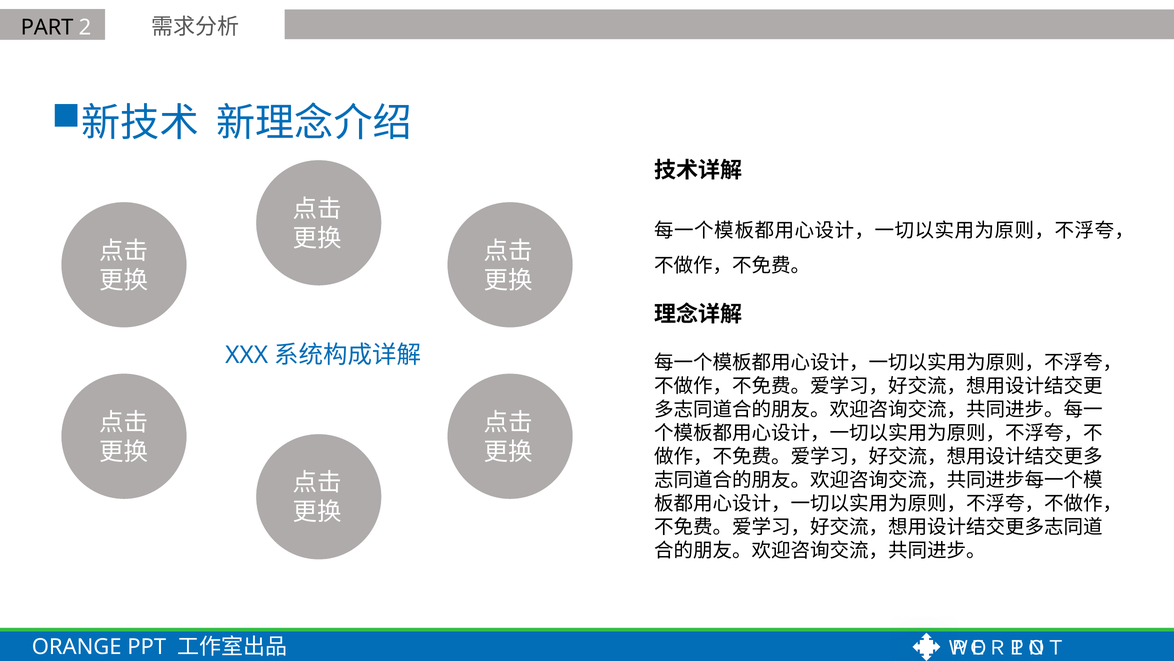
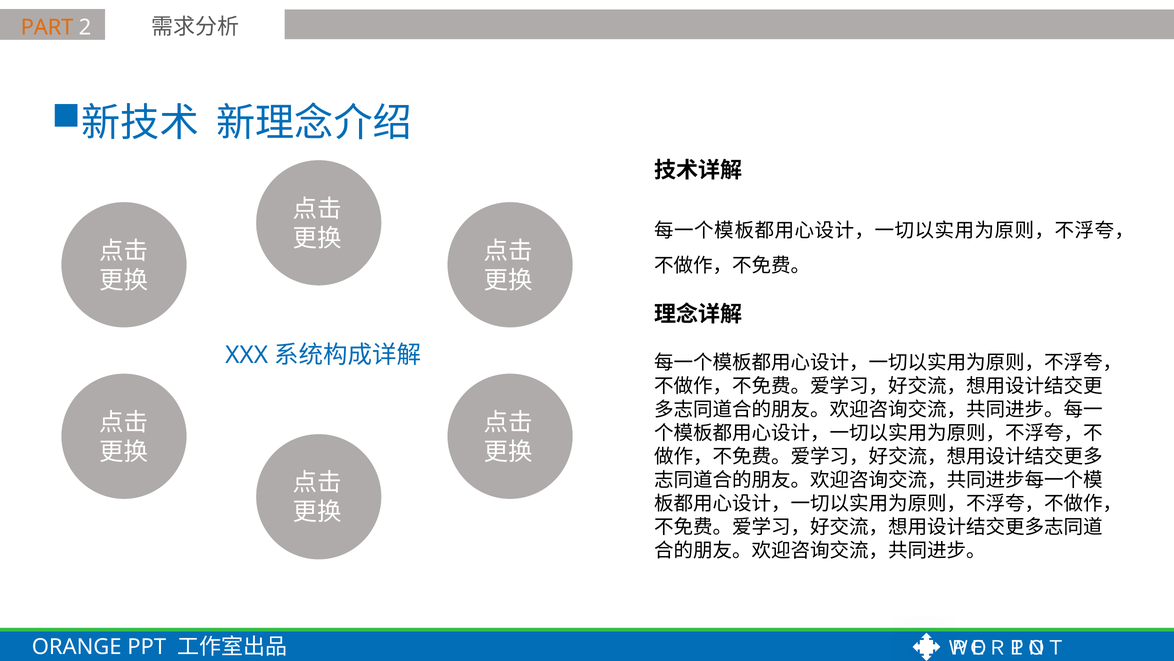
PART colour: black -> orange
